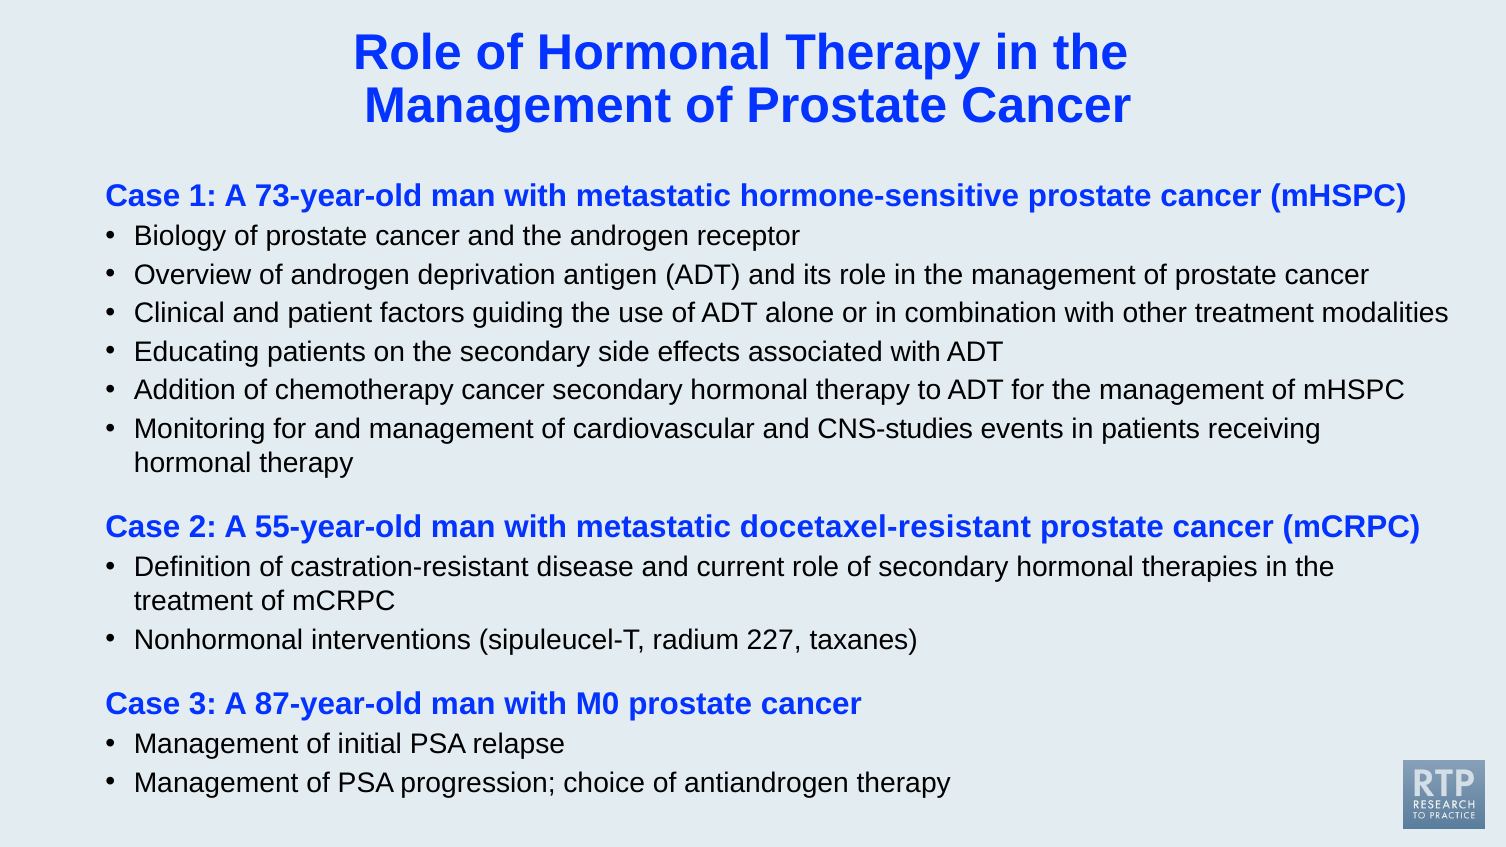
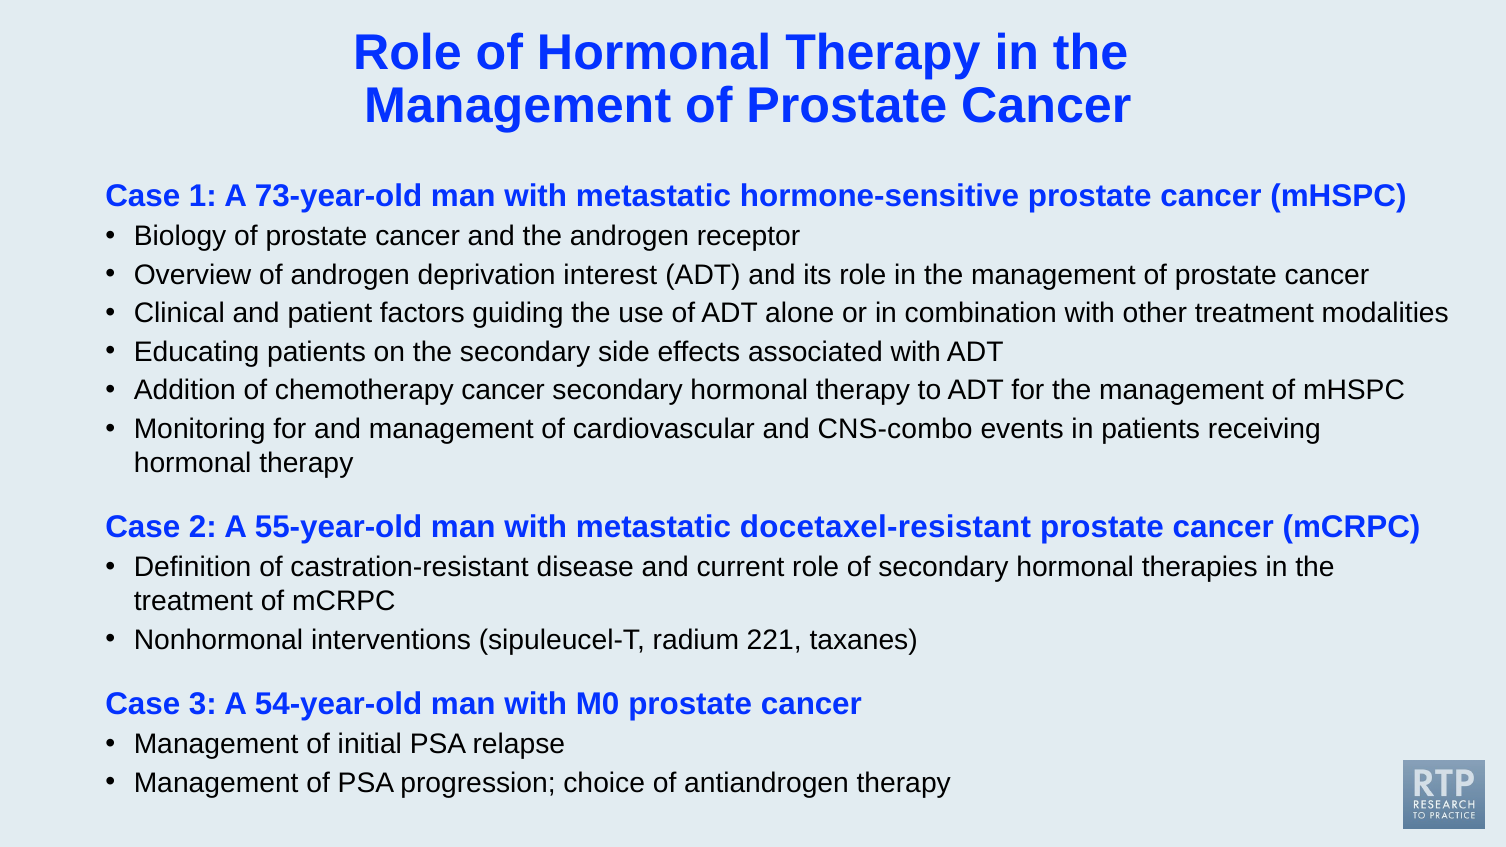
antigen: antigen -> interest
CNS-studies: CNS-studies -> CNS-combo
227: 227 -> 221
87-year-old: 87-year-old -> 54-year-old
